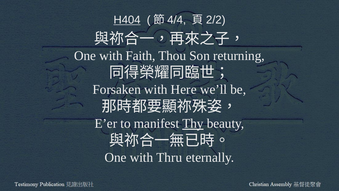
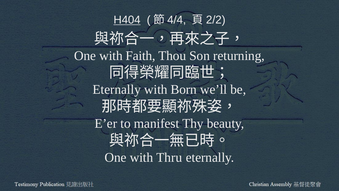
Forsaken at (117, 89): Forsaken -> Eternally
Here: Here -> Born
Thy underline: present -> none
